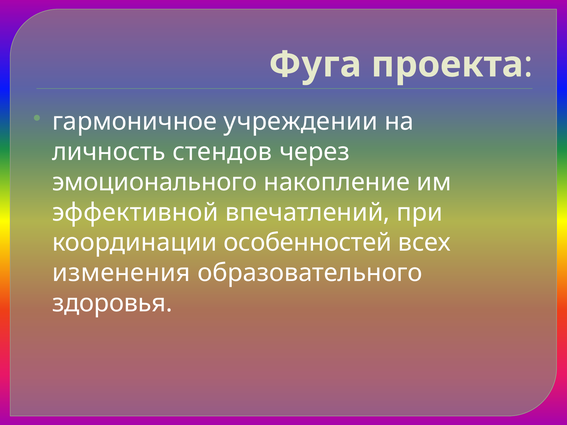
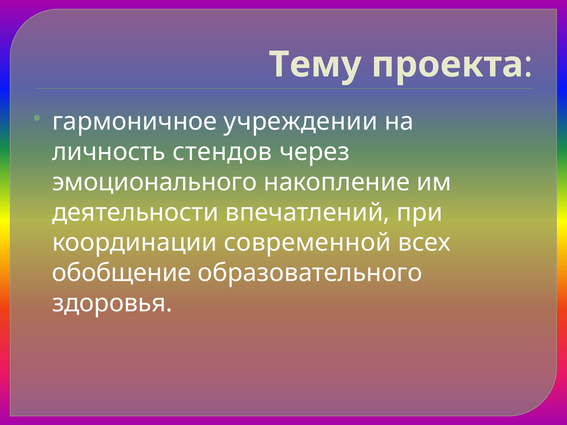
Фуга: Фуга -> Тему
эффективной: эффективной -> деятельности
особенностей: особенностей -> современной
изменения: изменения -> обобщение
